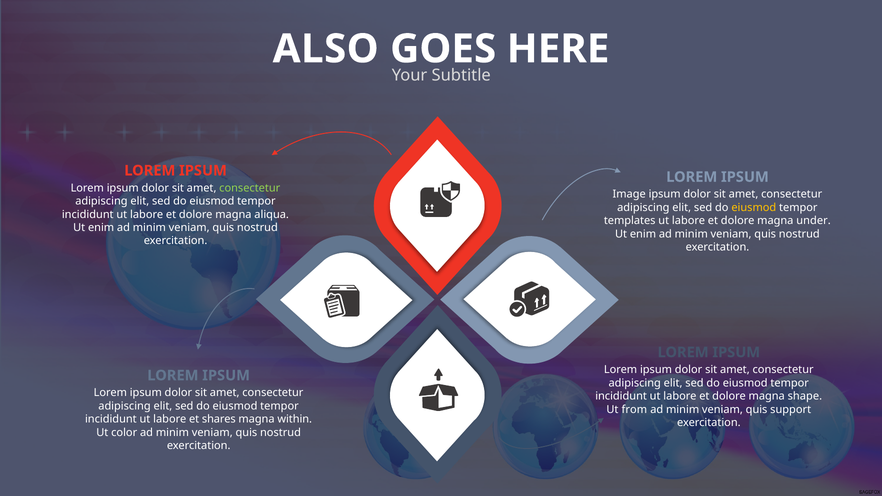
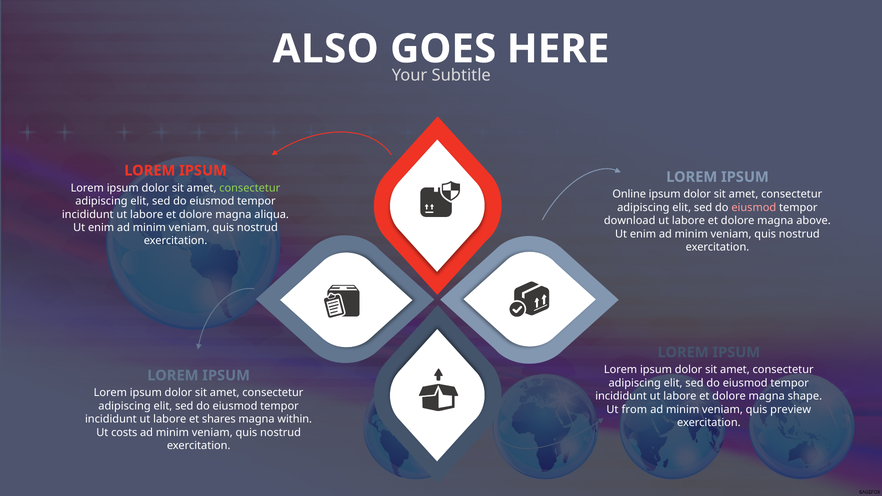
Image: Image -> Online
eiusmod at (754, 208) colour: yellow -> pink
templates: templates -> download
under: under -> above
support: support -> preview
color: color -> costs
